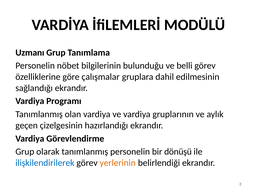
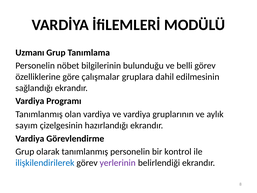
geçen: geçen -> sayım
dönüşü: dönüşü -> kontrol
yerlerinin colour: orange -> purple
